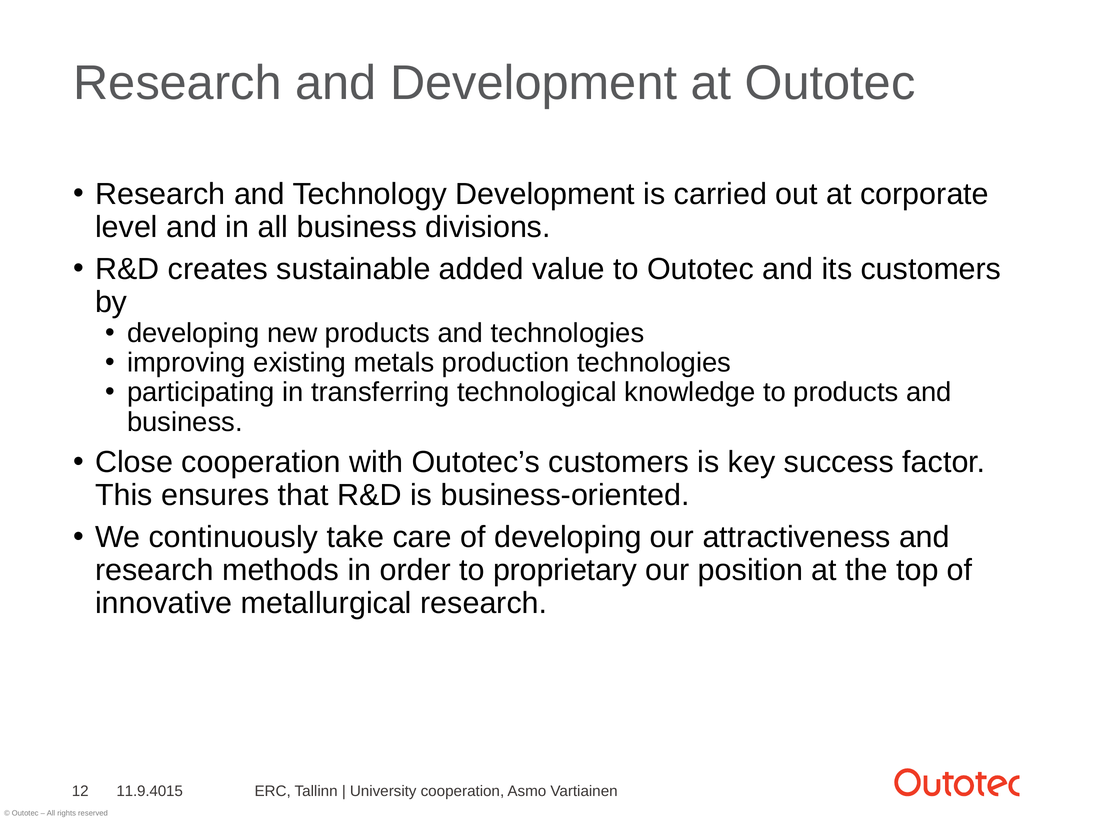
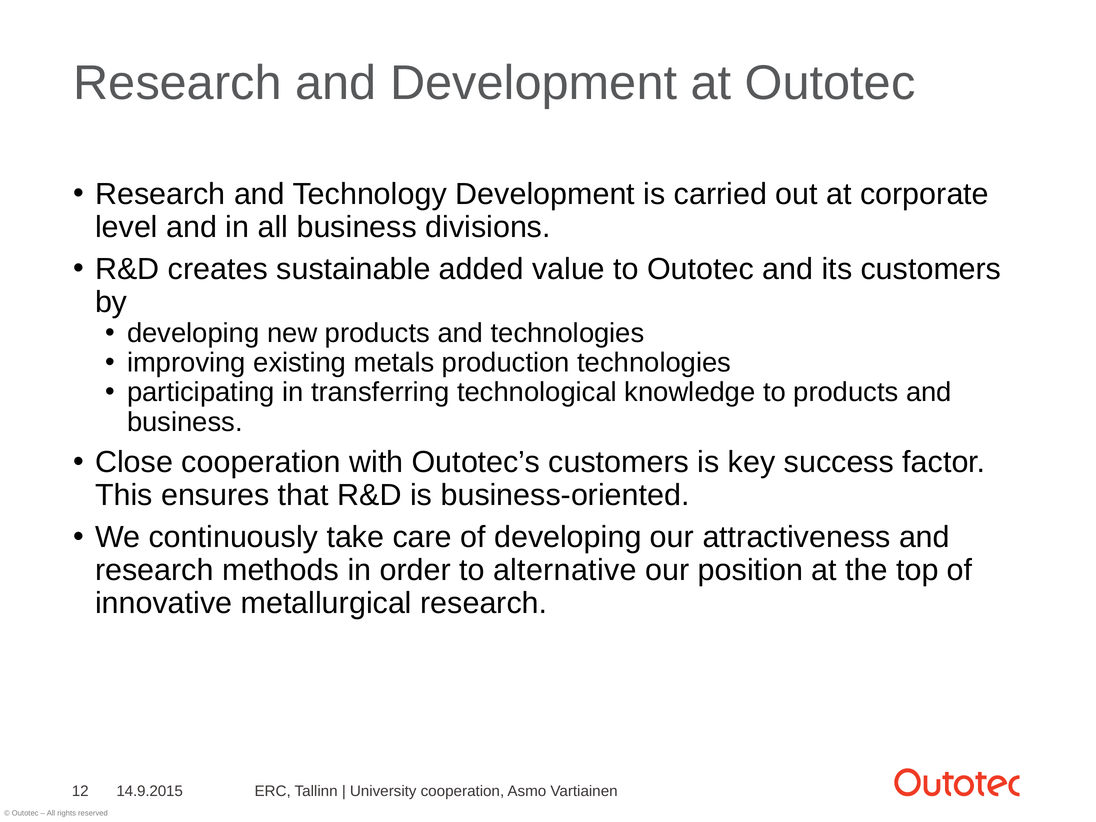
proprietary: proprietary -> alternative
11.9.4015: 11.9.4015 -> 14.9.2015
